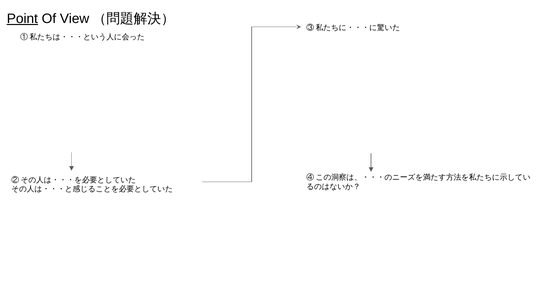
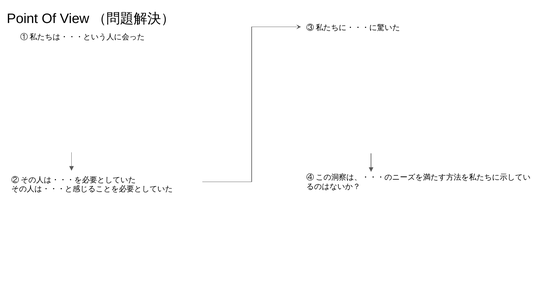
Point underline: present -> none
